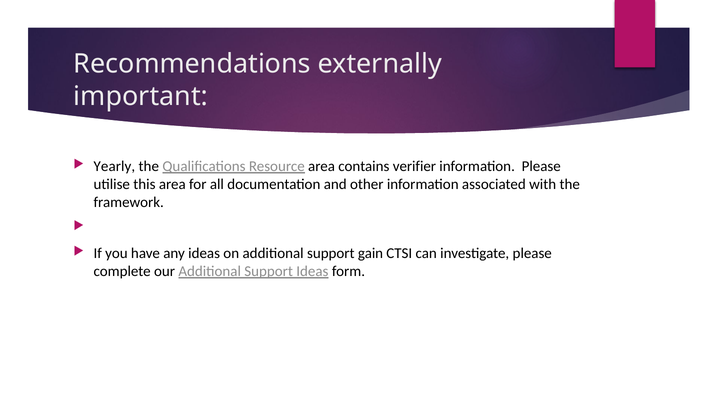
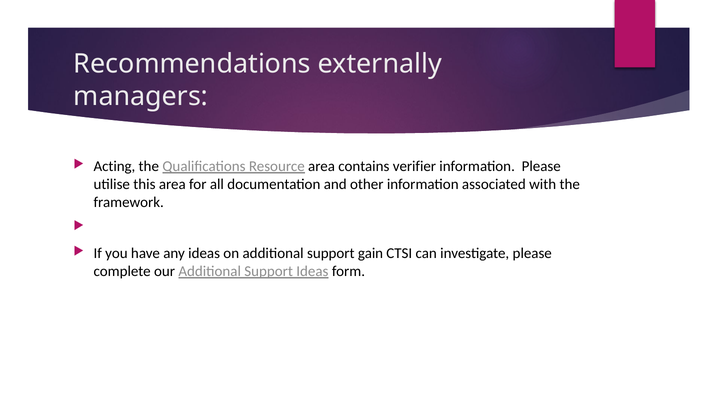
important: important -> managers
Yearly: Yearly -> Acting
